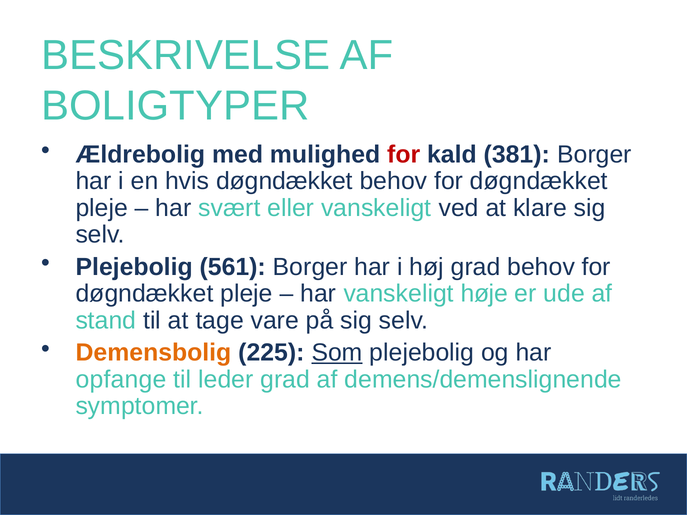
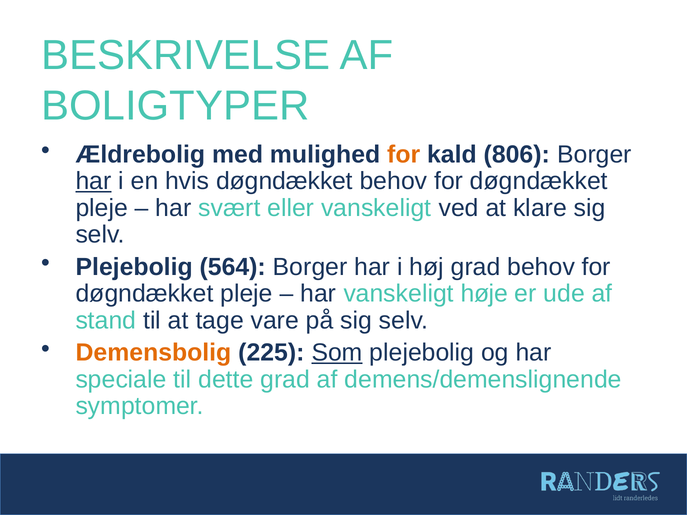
for at (404, 154) colour: red -> orange
381: 381 -> 806
har at (93, 181) underline: none -> present
561: 561 -> 564
opfange: opfange -> speciale
leder: leder -> dette
